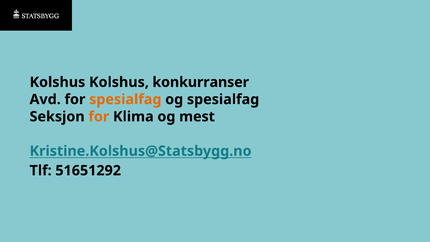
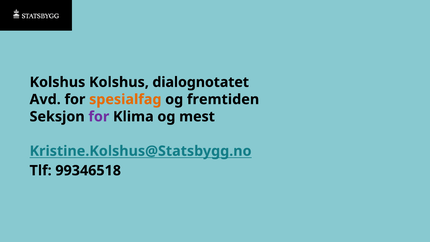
konkurranser: konkurranser -> dialognotatet
og spesialfag: spesialfag -> fremtiden
for at (99, 117) colour: orange -> purple
51651292: 51651292 -> 99346518
